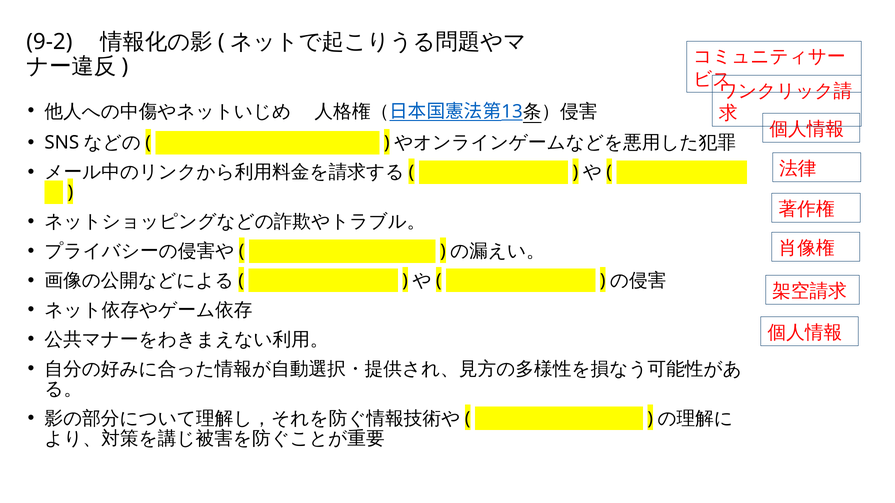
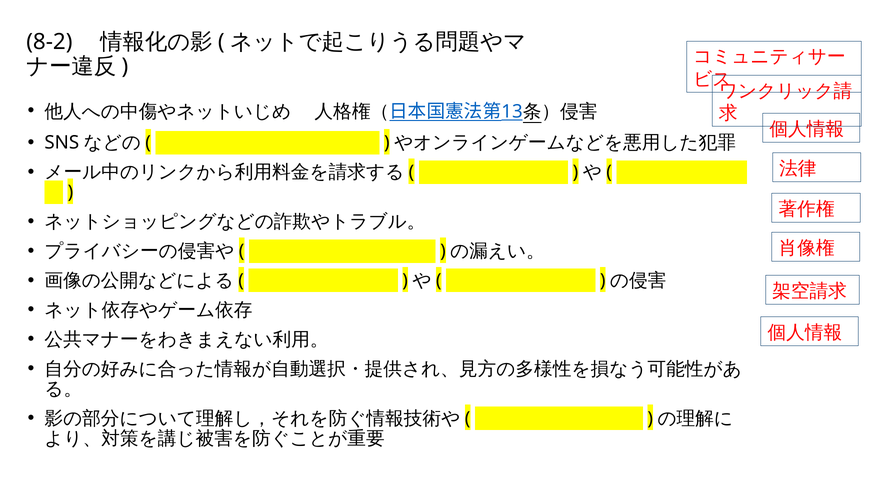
9-2: 9-2 -> 8-2
